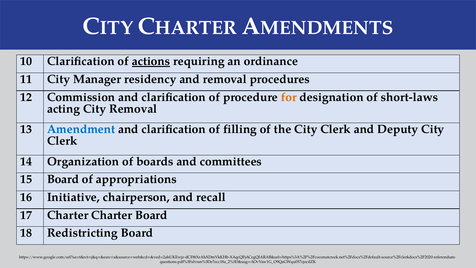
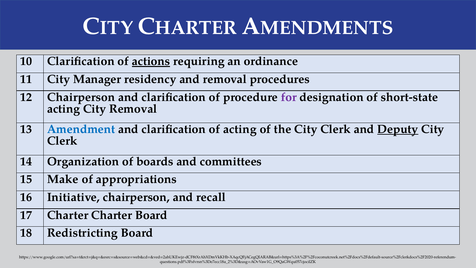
12 Commission: Commission -> Chairperson
for colour: orange -> purple
short-laws: short-laws -> short-state
of filling: filling -> acting
Deputy underline: none -> present
15 Board: Board -> Make
